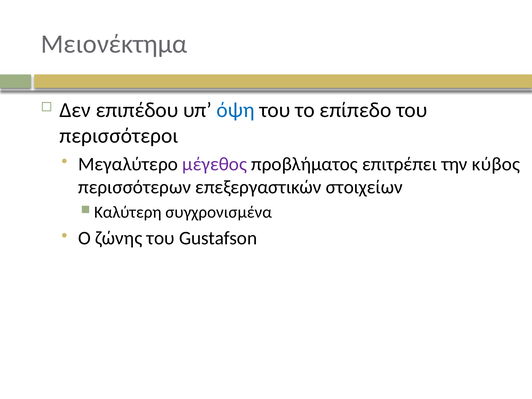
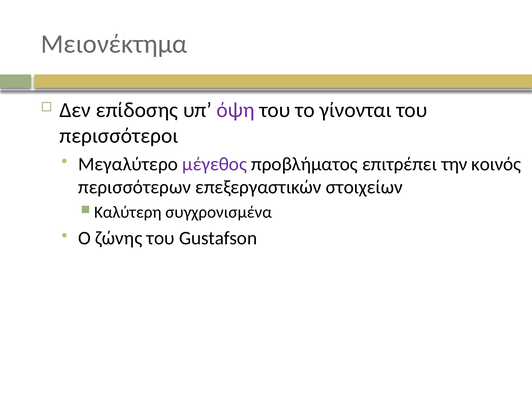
επιπέδου: επιπέδου -> επίδοσης
όψη colour: blue -> purple
επίπεδο: επίπεδο -> γίνονται
κύβος: κύβος -> κοινός
